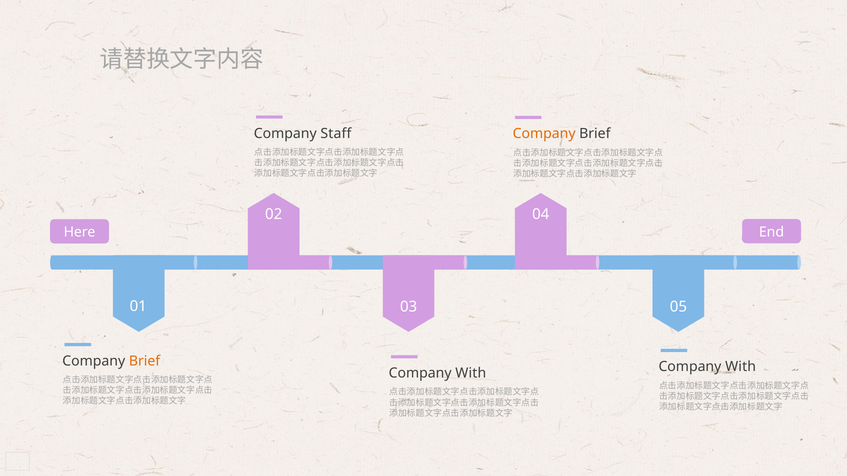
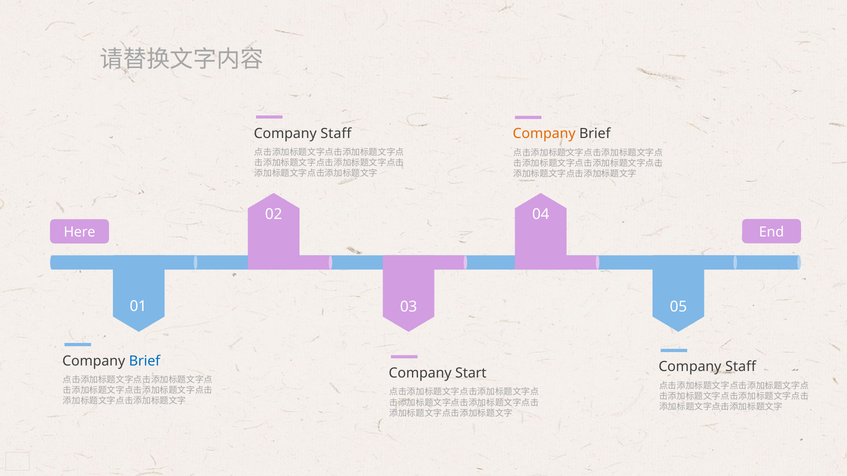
Brief at (145, 361) colour: orange -> blue
With at (741, 367): With -> Staff
With at (471, 374): With -> Start
